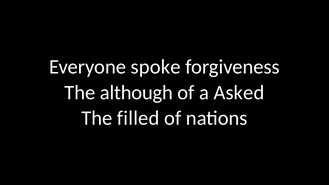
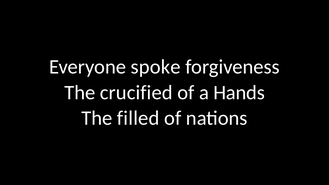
although: although -> crucified
Asked: Asked -> Hands
